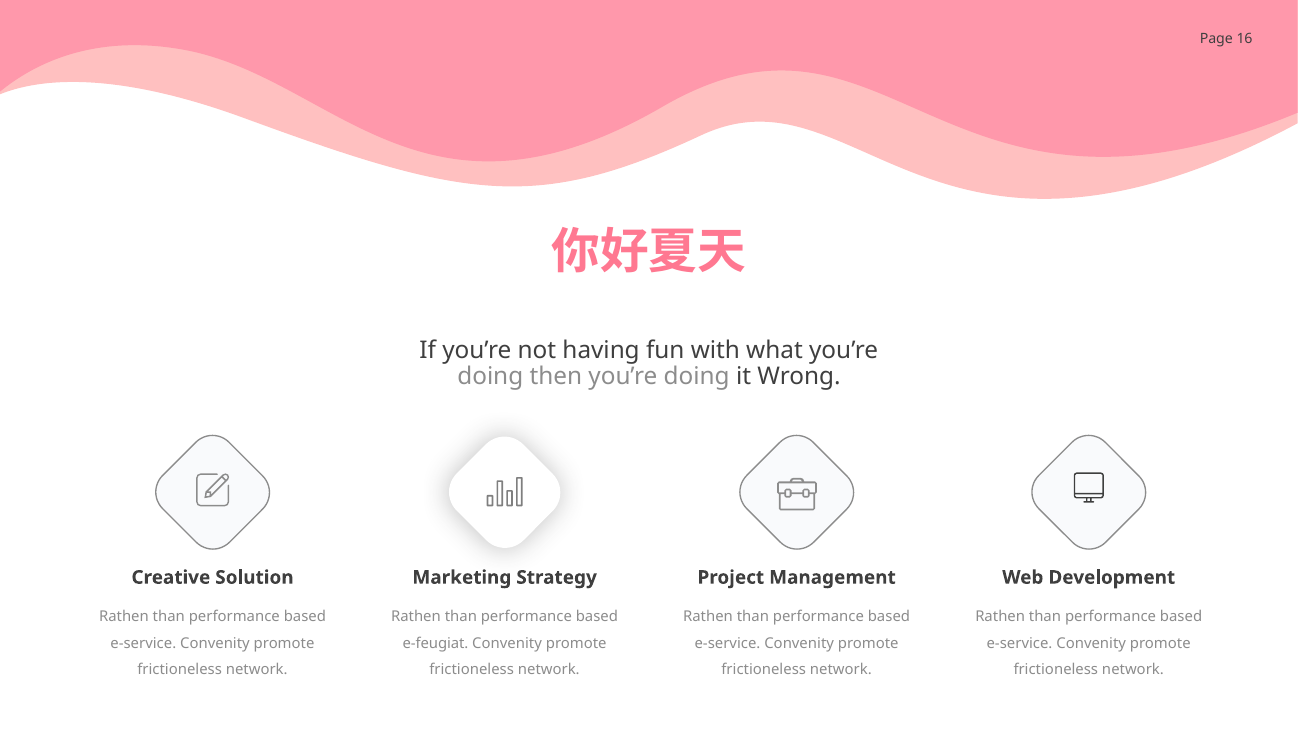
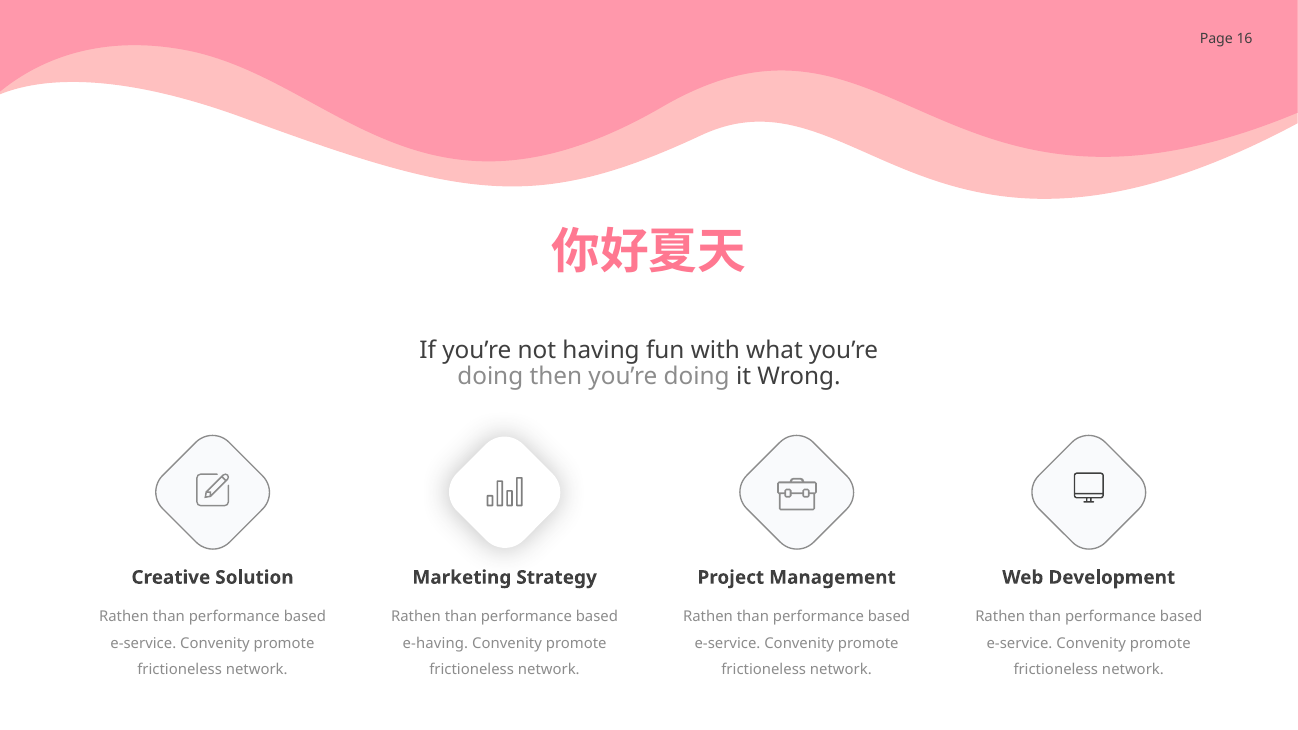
e-feugiat: e-feugiat -> e-having
